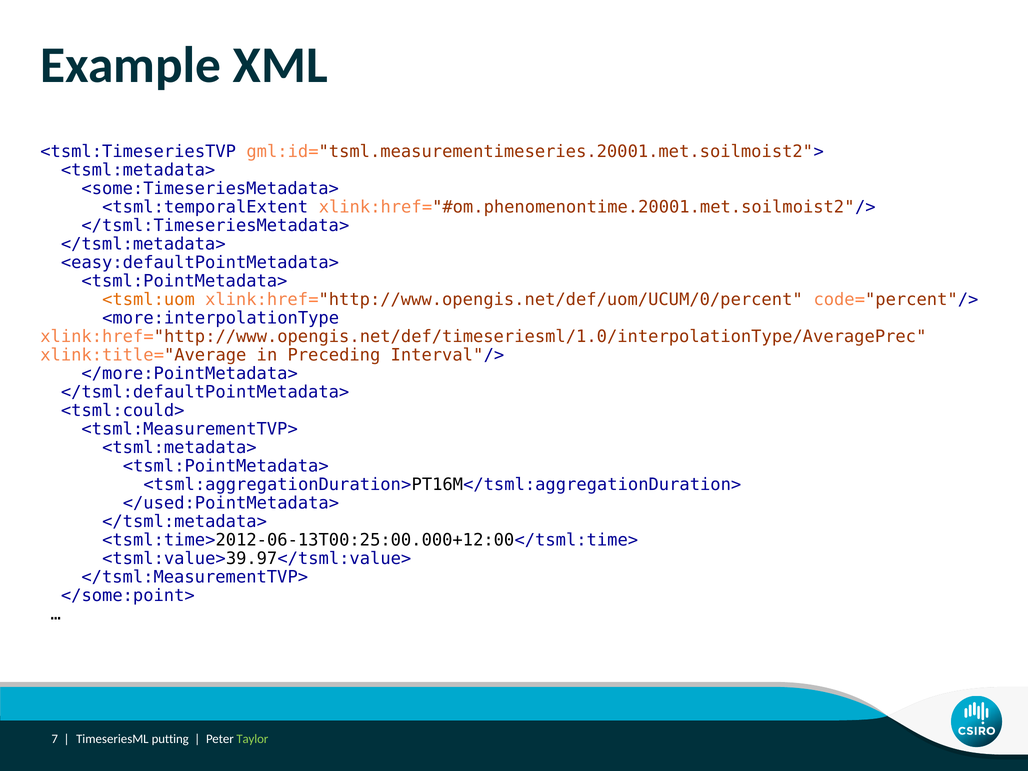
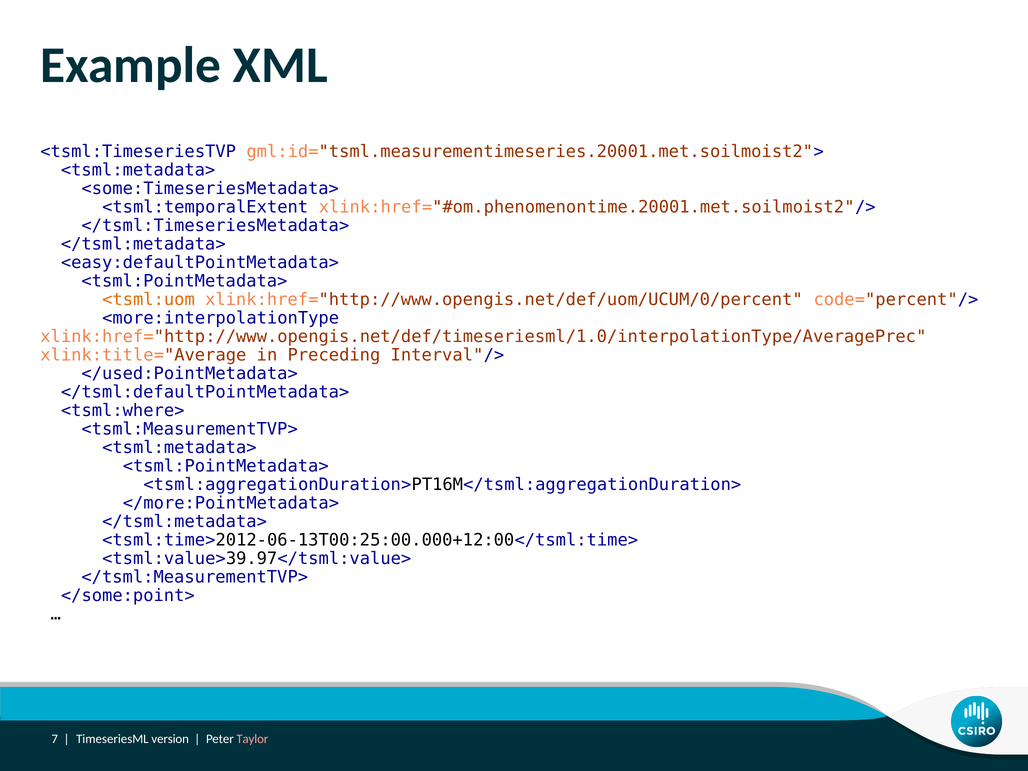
</more:PointMetadata>: </more:PointMetadata> -> </used:PointMetadata>
<tsml:could>: <tsml:could> -> <tsml:where>
</used:PointMetadata>: </used:PointMetadata> -> </more:PointMetadata>
putting: putting -> version
Taylor colour: light green -> pink
